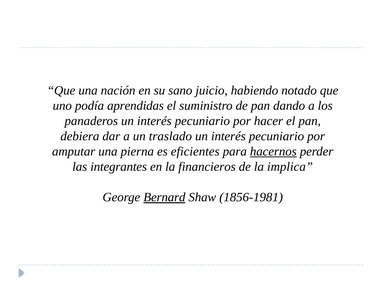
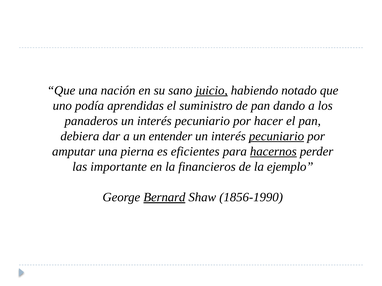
juicio underline: none -> present
traslado: traslado -> entender
pecuniario at (276, 137) underline: none -> present
integrantes: integrantes -> importante
implica: implica -> ejemplo
1856-1981: 1856-1981 -> 1856-1990
